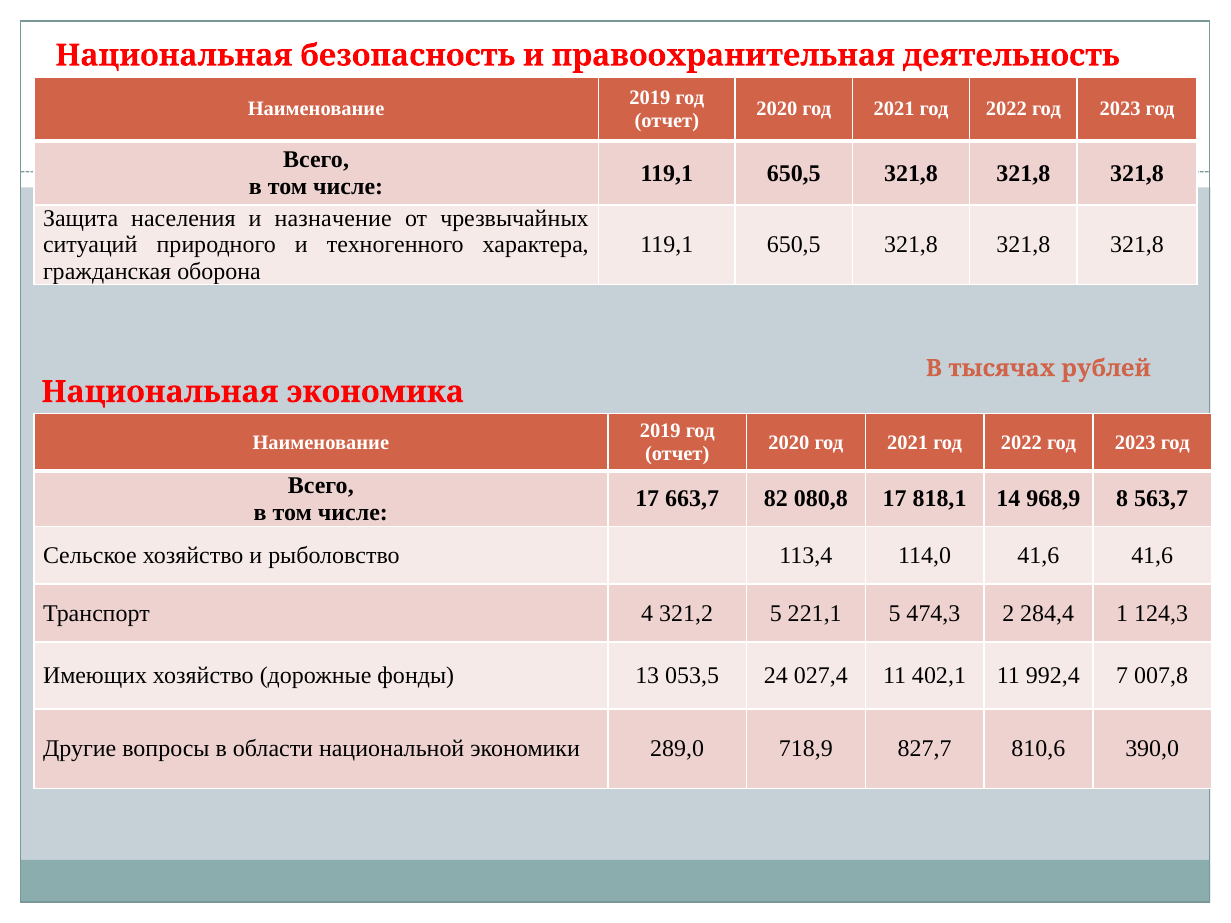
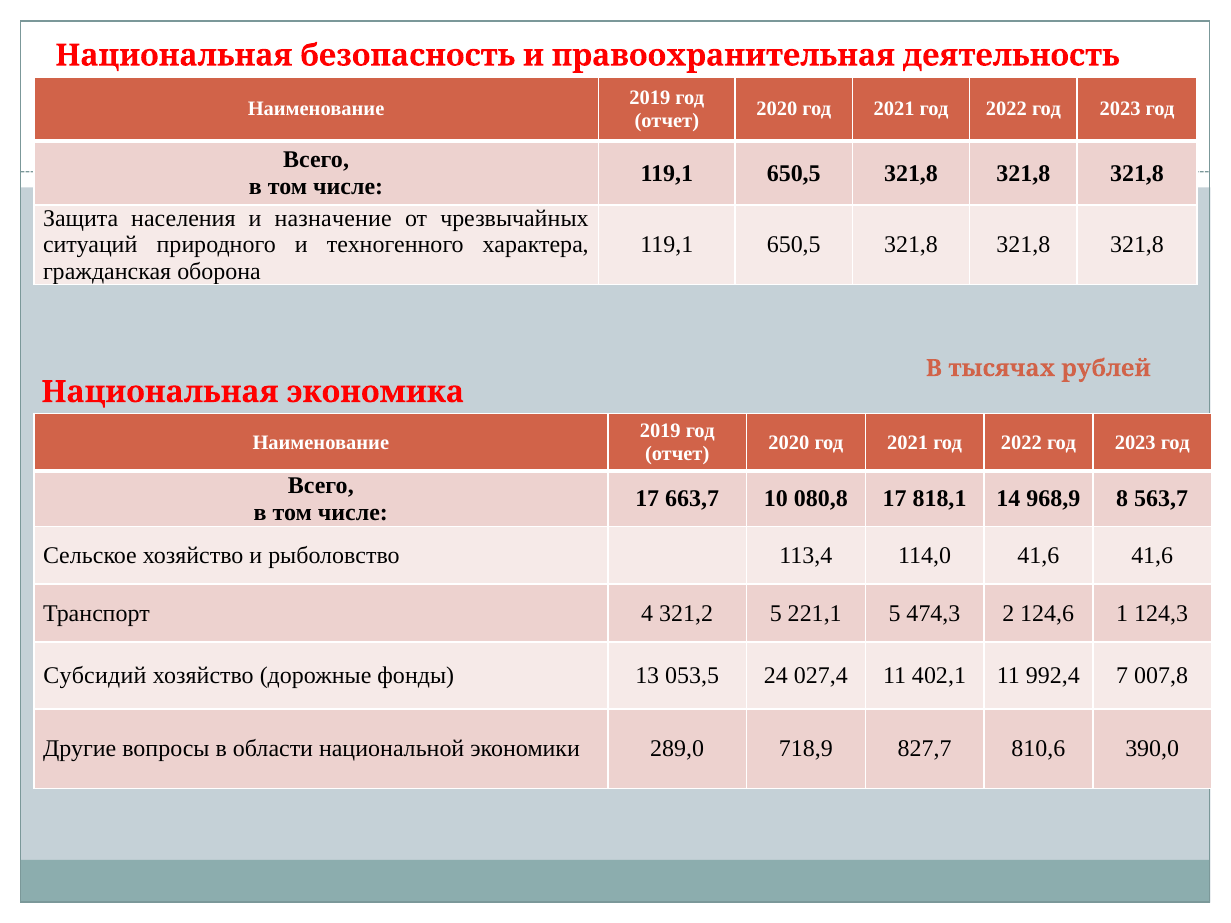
82: 82 -> 10
284,4: 284,4 -> 124,6
Имеющих: Имеющих -> Субсидий
